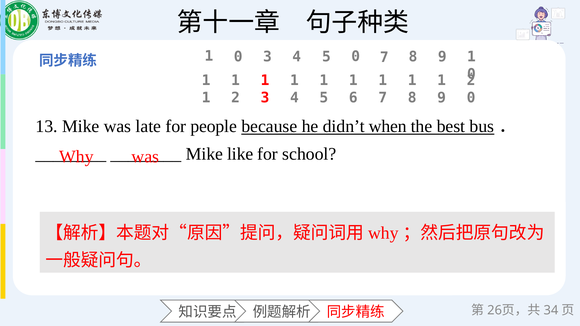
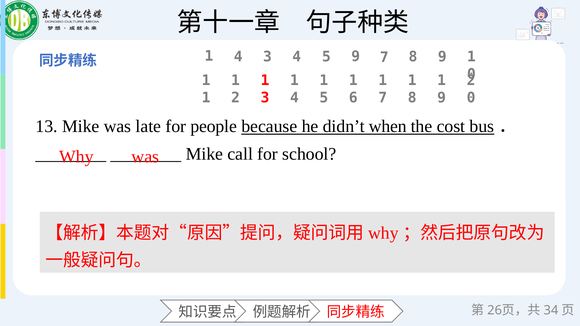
0 at (238, 57): 0 -> 4
5 0: 0 -> 9
best: best -> cost
like: like -> call
